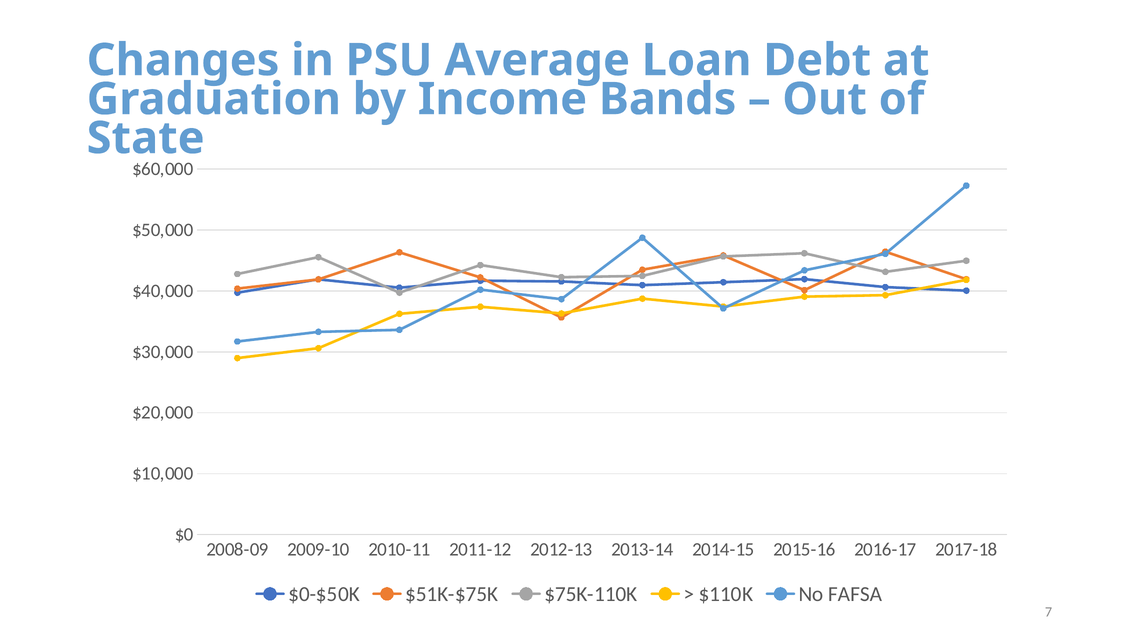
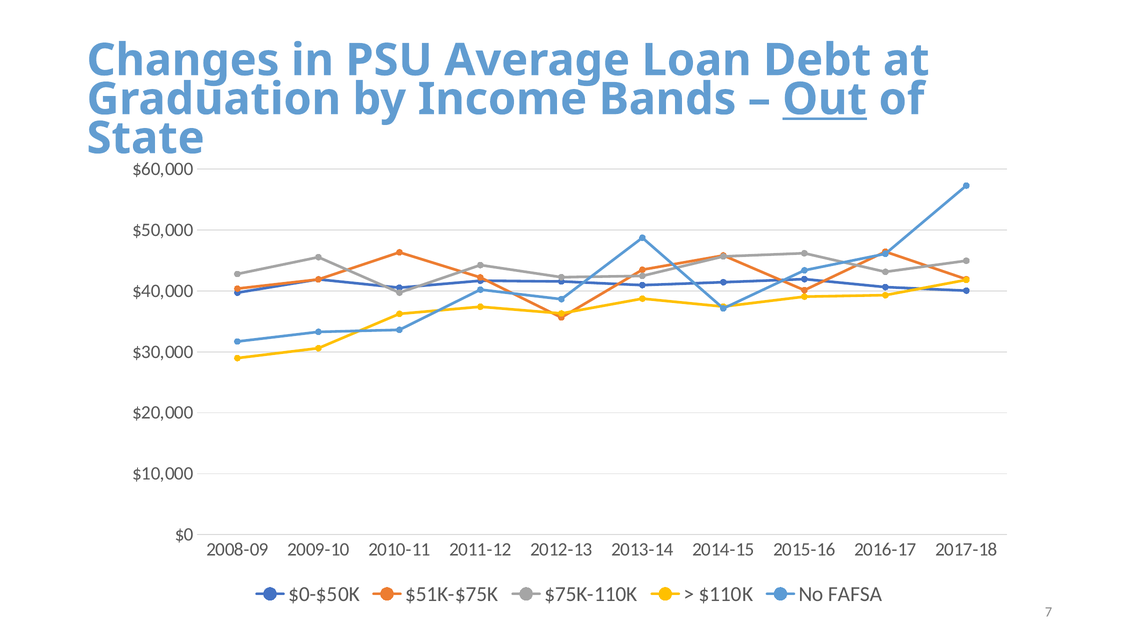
Out underline: none -> present
